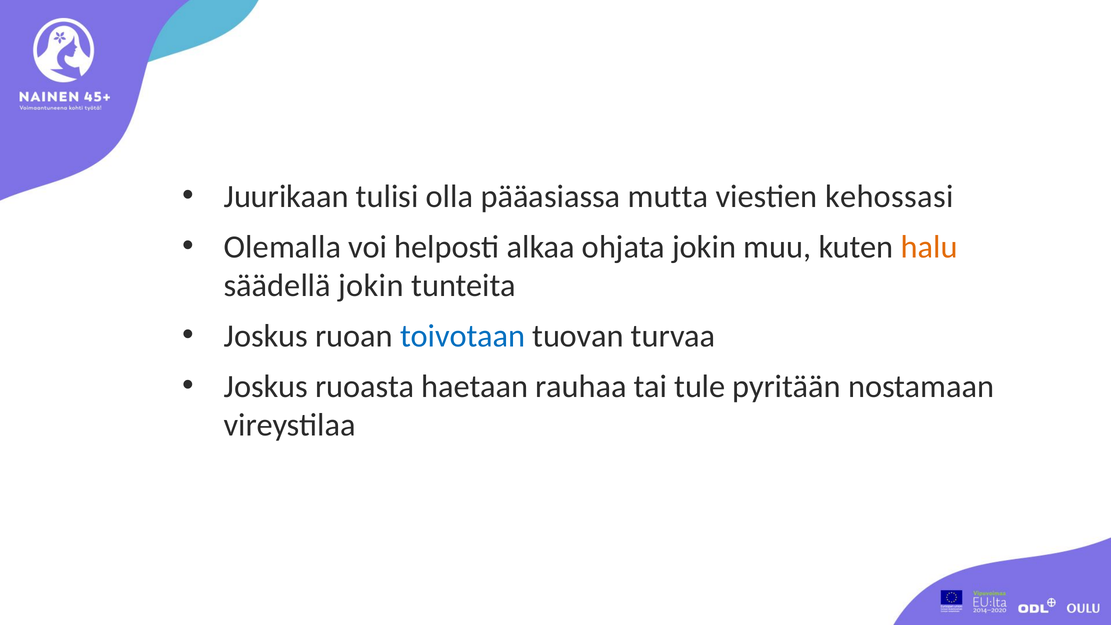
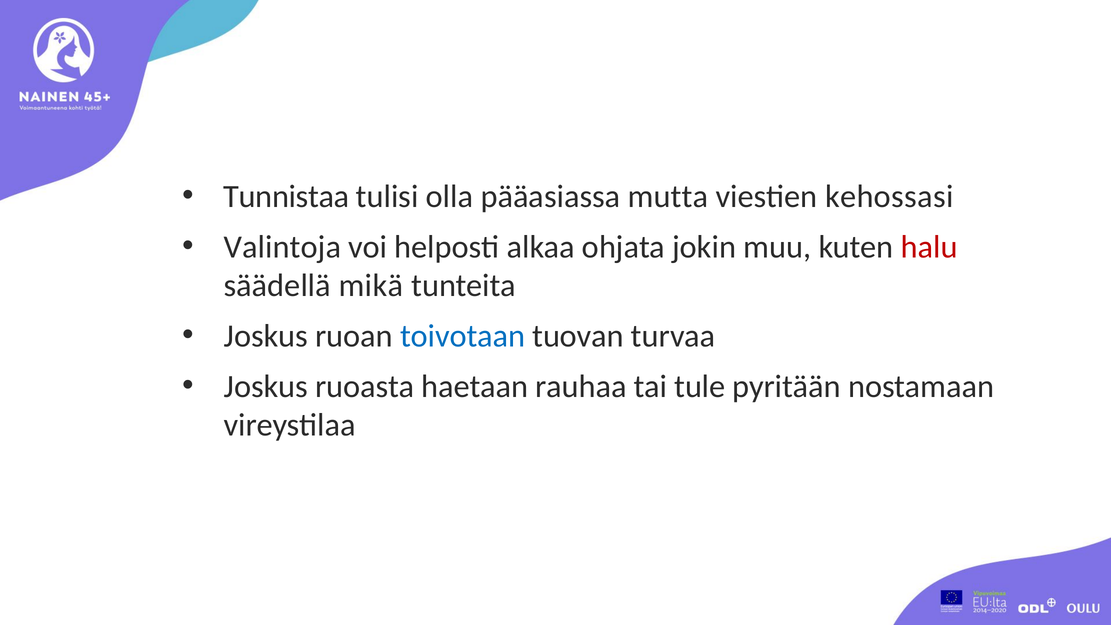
Juurikaan: Juurikaan -> Tunnistaa
Olemalla: Olemalla -> Valintoja
halu colour: orange -> red
säädellä jokin: jokin -> mikä
